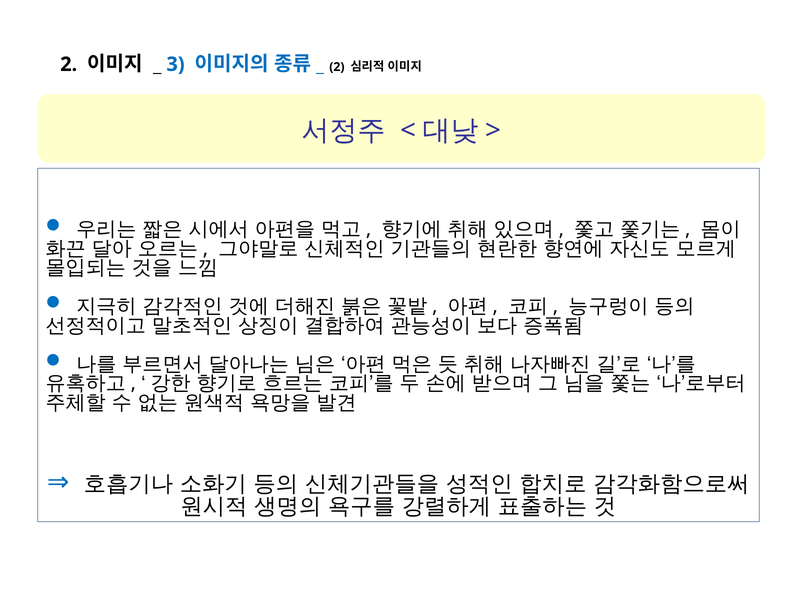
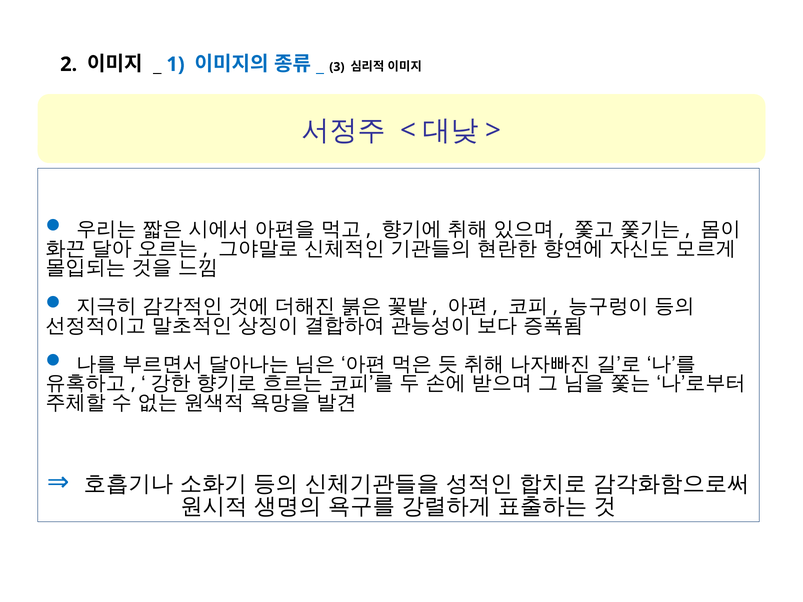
3: 3 -> 1
2 at (337, 67): 2 -> 3
